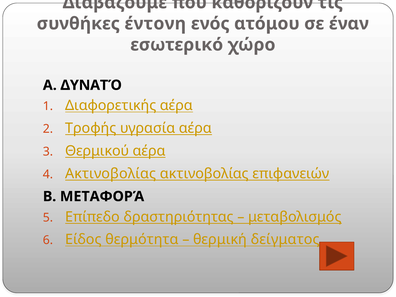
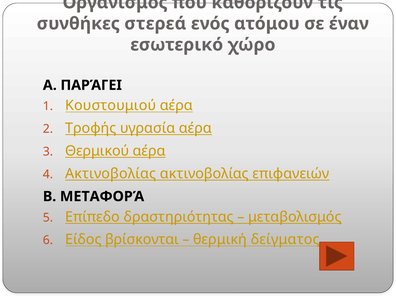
Διαβάζουμε: Διαβάζουμε -> Οργανισμός
έντονη: έντονη -> στερεά
ΔΥΝΑΤΌ: ΔΥΝΑΤΌ -> ΠΑΡΆΓΕΙ
Διαφορετικής: Διαφορετικής -> Κουστουμιού
θερμότητα: θερμότητα -> βρίσκονται
